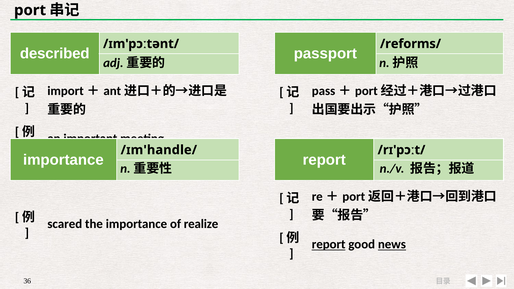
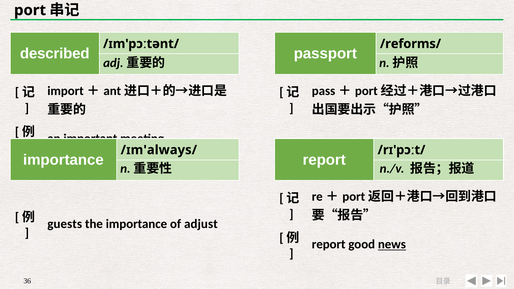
/ɪm'handle/: /ɪm'handle/ -> /ɪm'always/
scared: scared -> guests
realize: realize -> adjust
report at (329, 245) underline: present -> none
